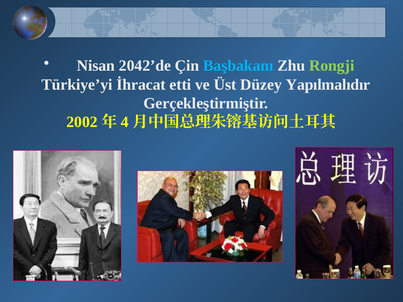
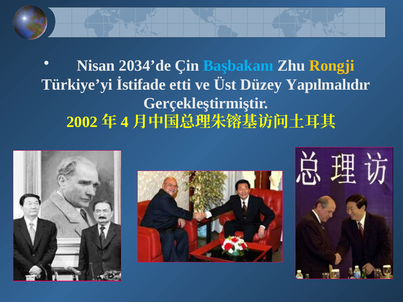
2042’de: 2042’de -> 2034’de
Rongji colour: light green -> yellow
İhracat: İhracat -> İstifade
